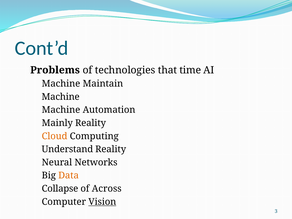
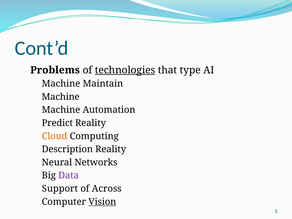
technologies underline: none -> present
time: time -> type
Mainly: Mainly -> Predict
Understand: Understand -> Description
Data colour: orange -> purple
Collapse: Collapse -> Support
